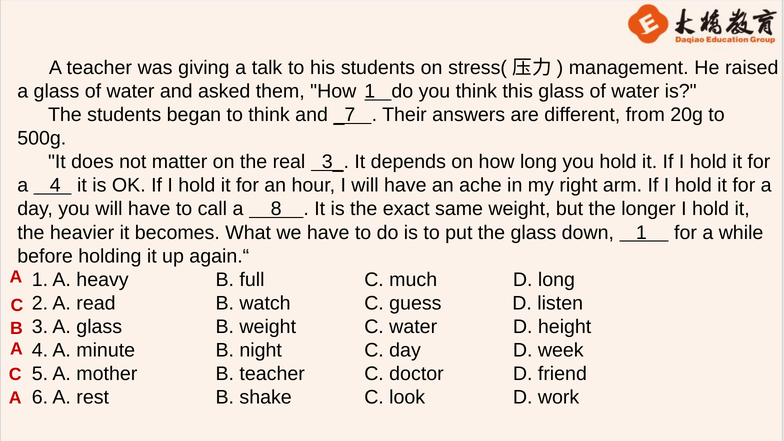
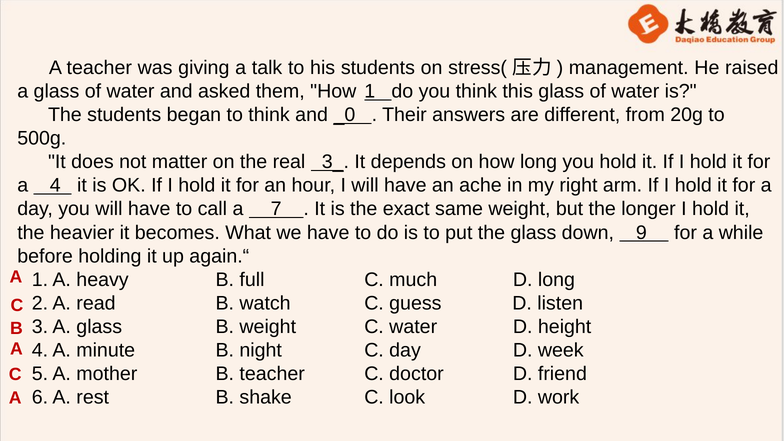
_7: _7 -> _0
8: 8 -> 7
down 1: 1 -> 9
